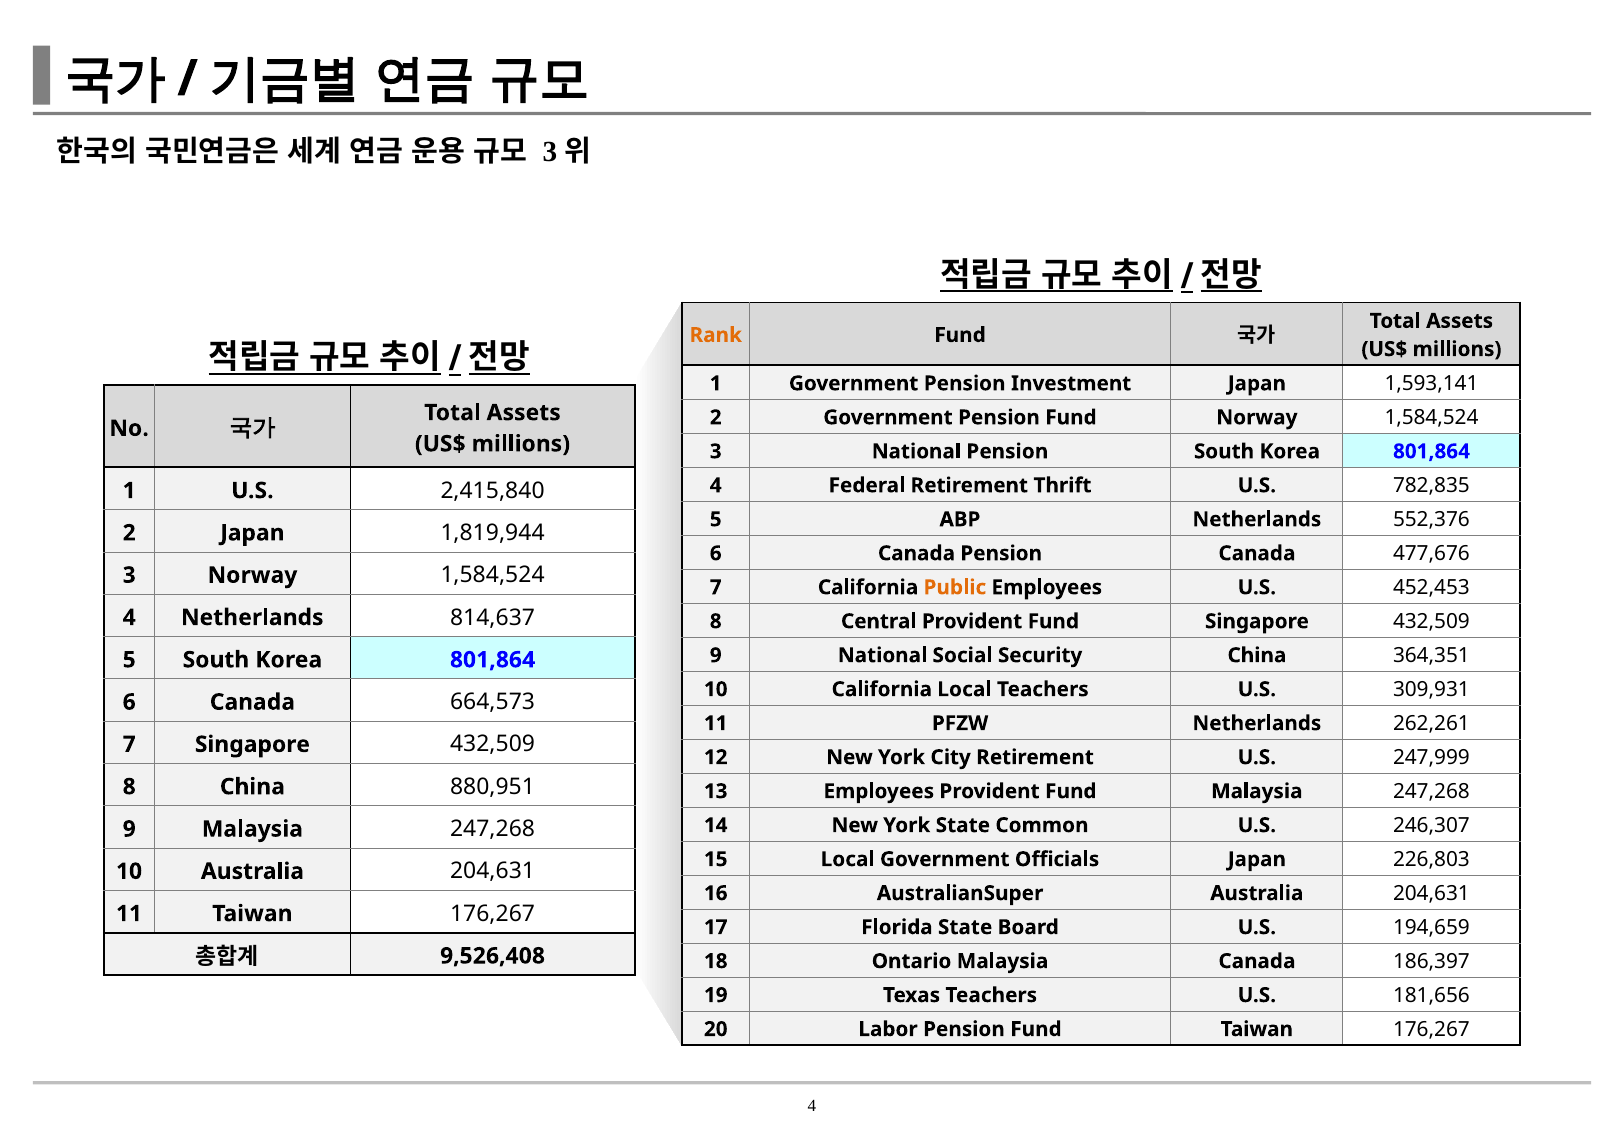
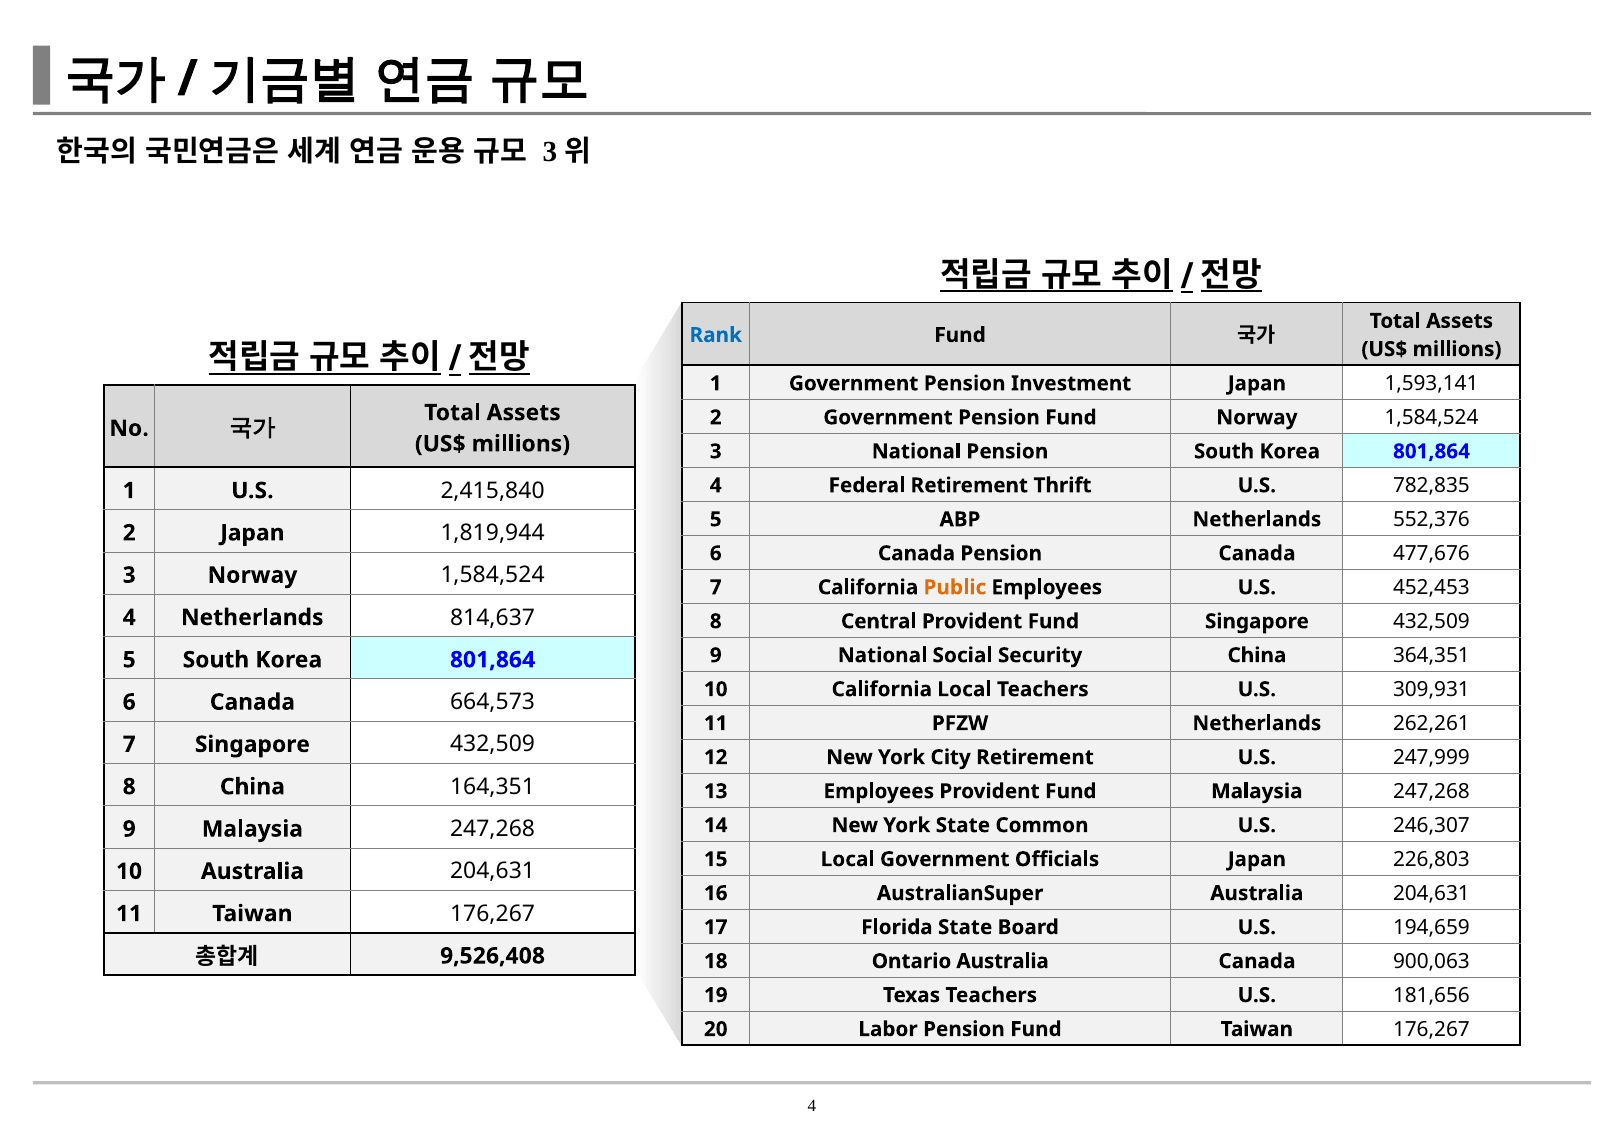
Rank colour: orange -> blue
880,951: 880,951 -> 164,351
Ontario Malaysia: Malaysia -> Australia
186,397: 186,397 -> 900,063
